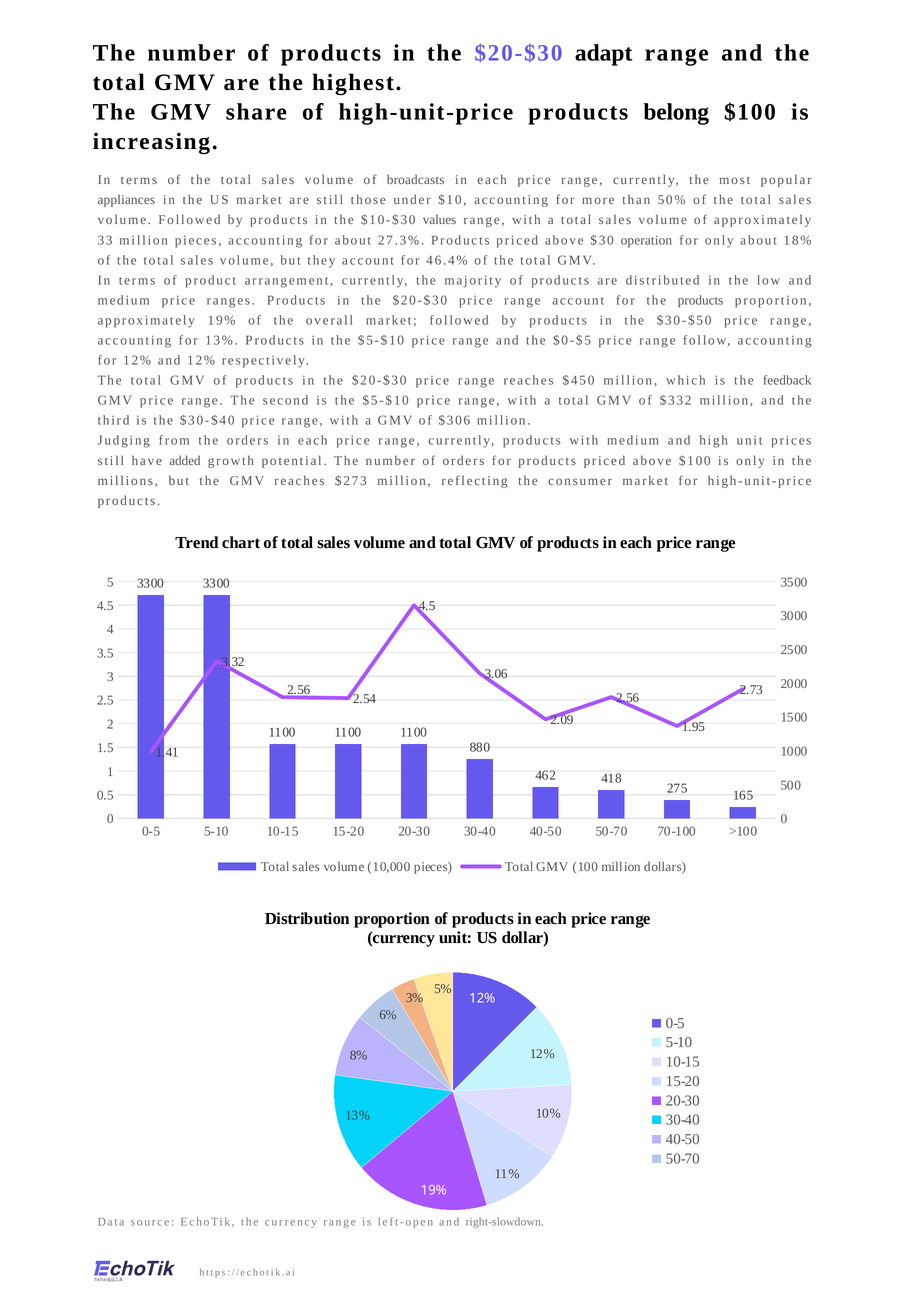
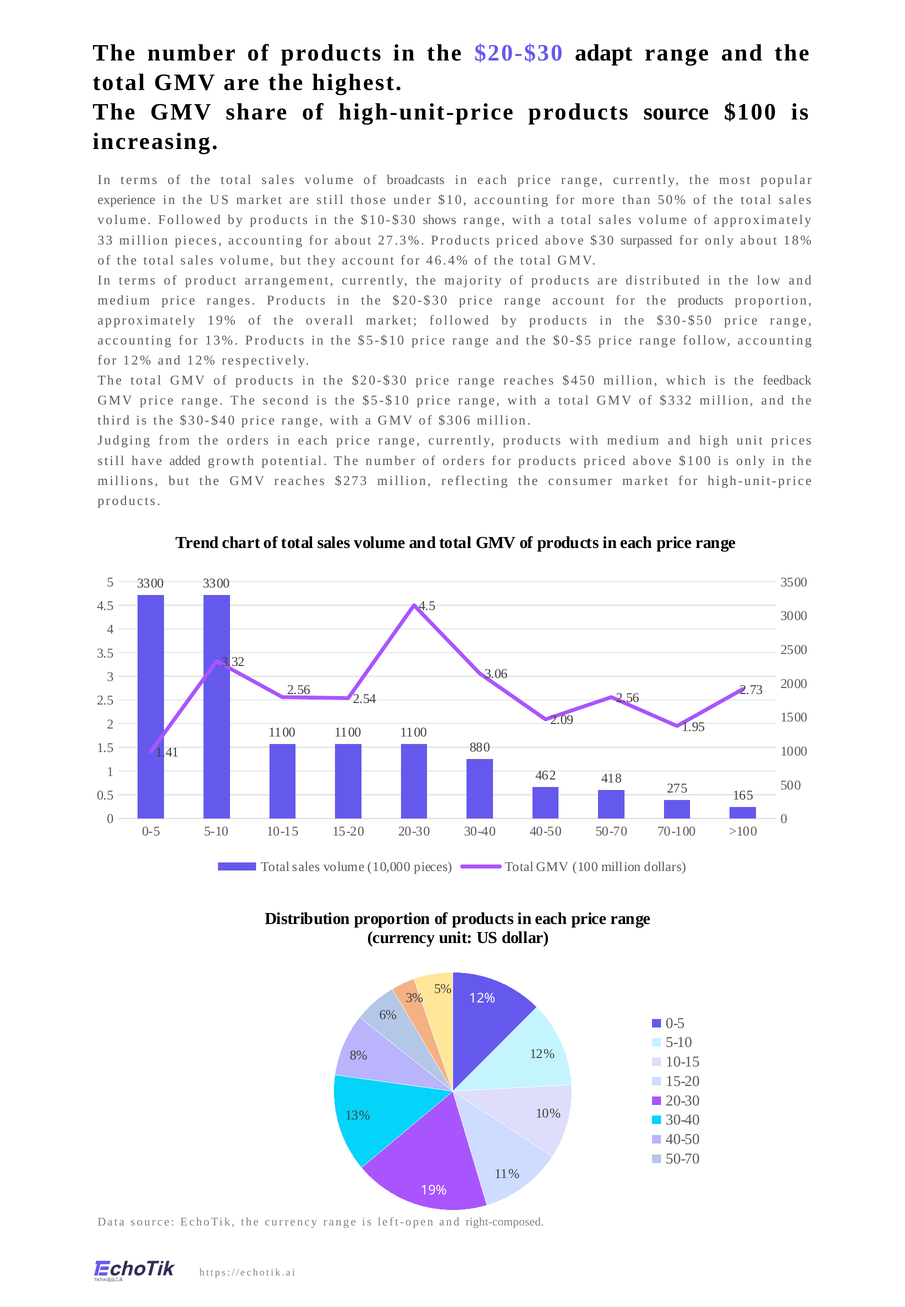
products belong: belong -> source
appliances: appliances -> experience
values: values -> shows
operation: operation -> surpassed
right-slowdown: right-slowdown -> right-composed
